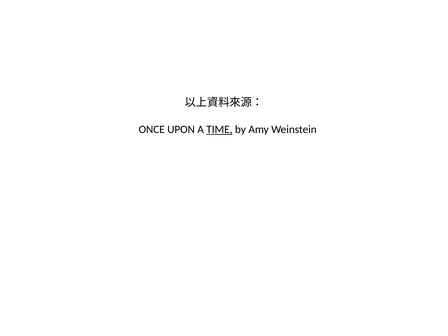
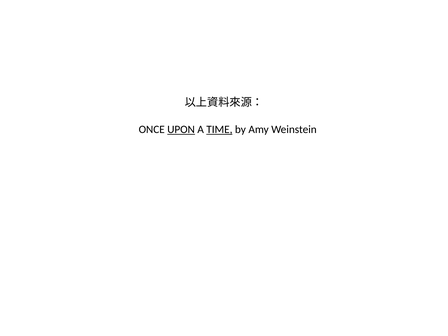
UPON underline: none -> present
